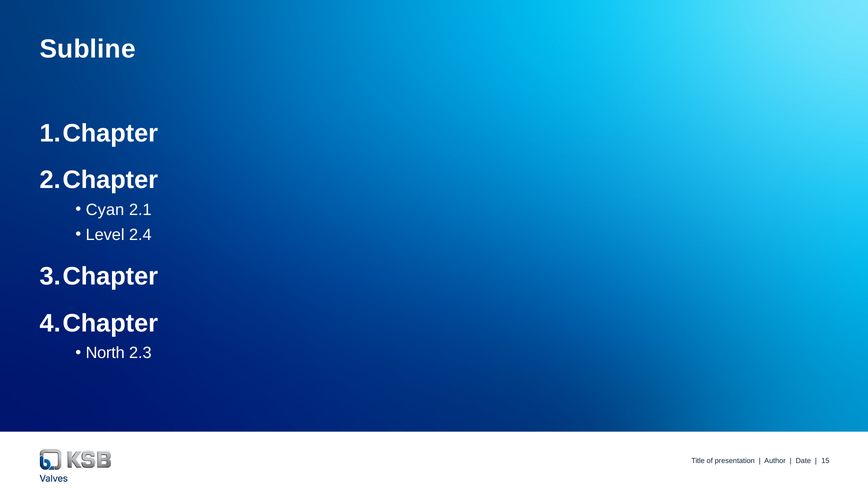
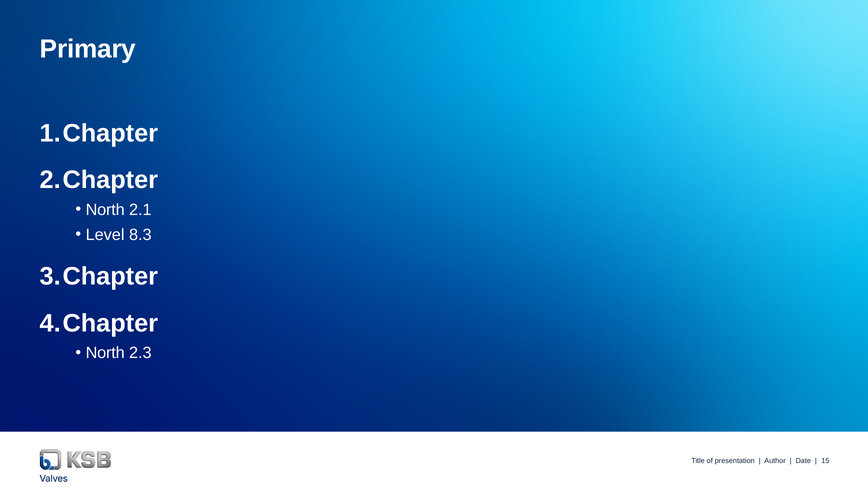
Subline: Subline -> Primary
Cyan at (105, 210): Cyan -> North
2.4: 2.4 -> 8.3
